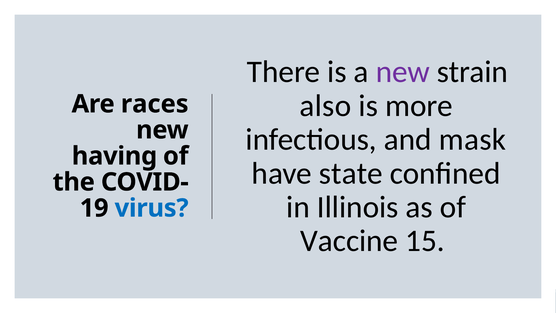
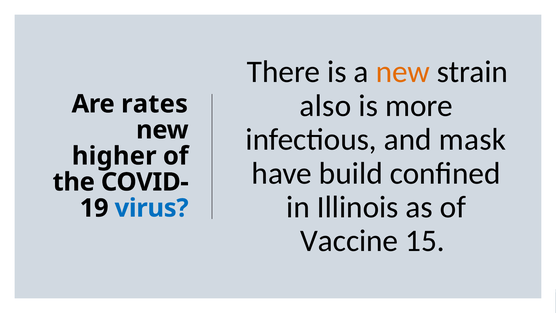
new at (403, 72) colour: purple -> orange
races: races -> rates
having: having -> higher
state: state -> build
